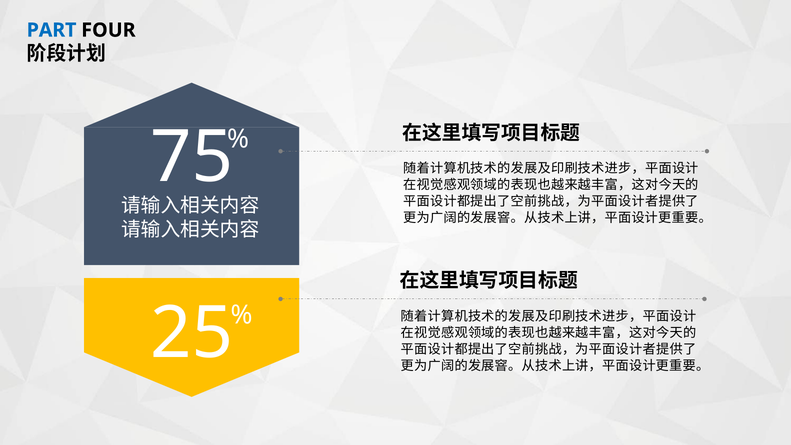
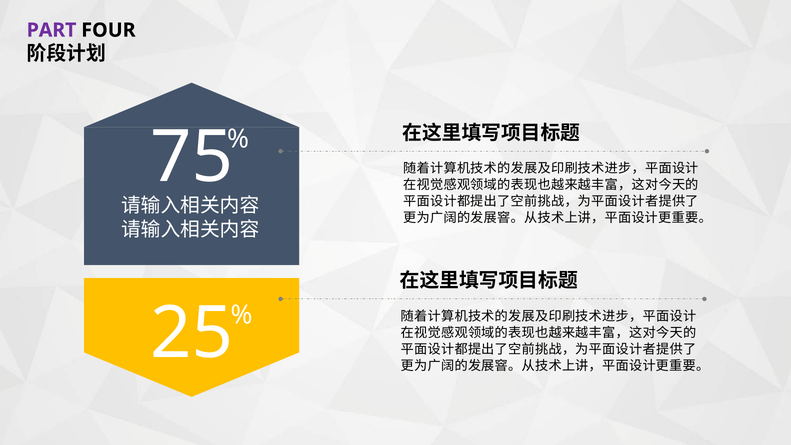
PART colour: blue -> purple
